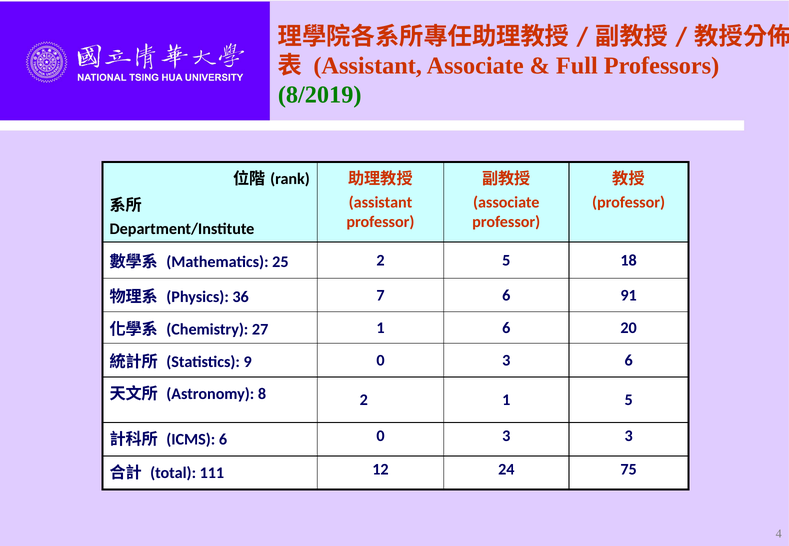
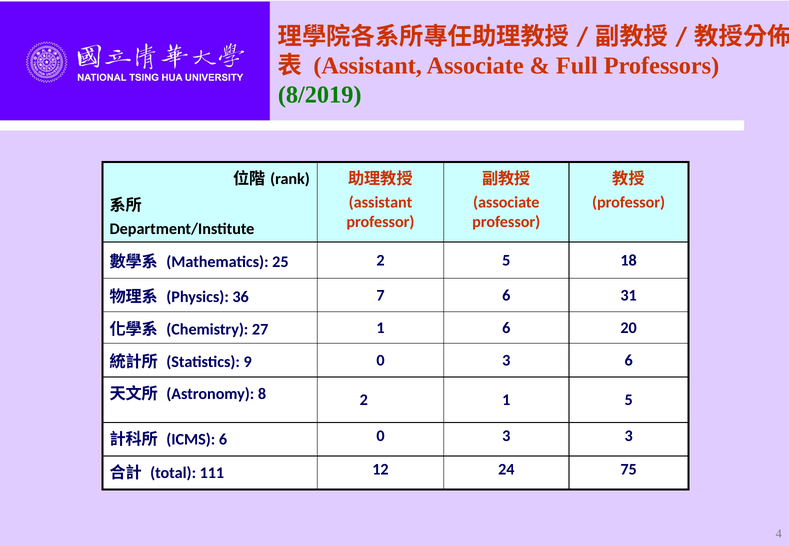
91: 91 -> 31
